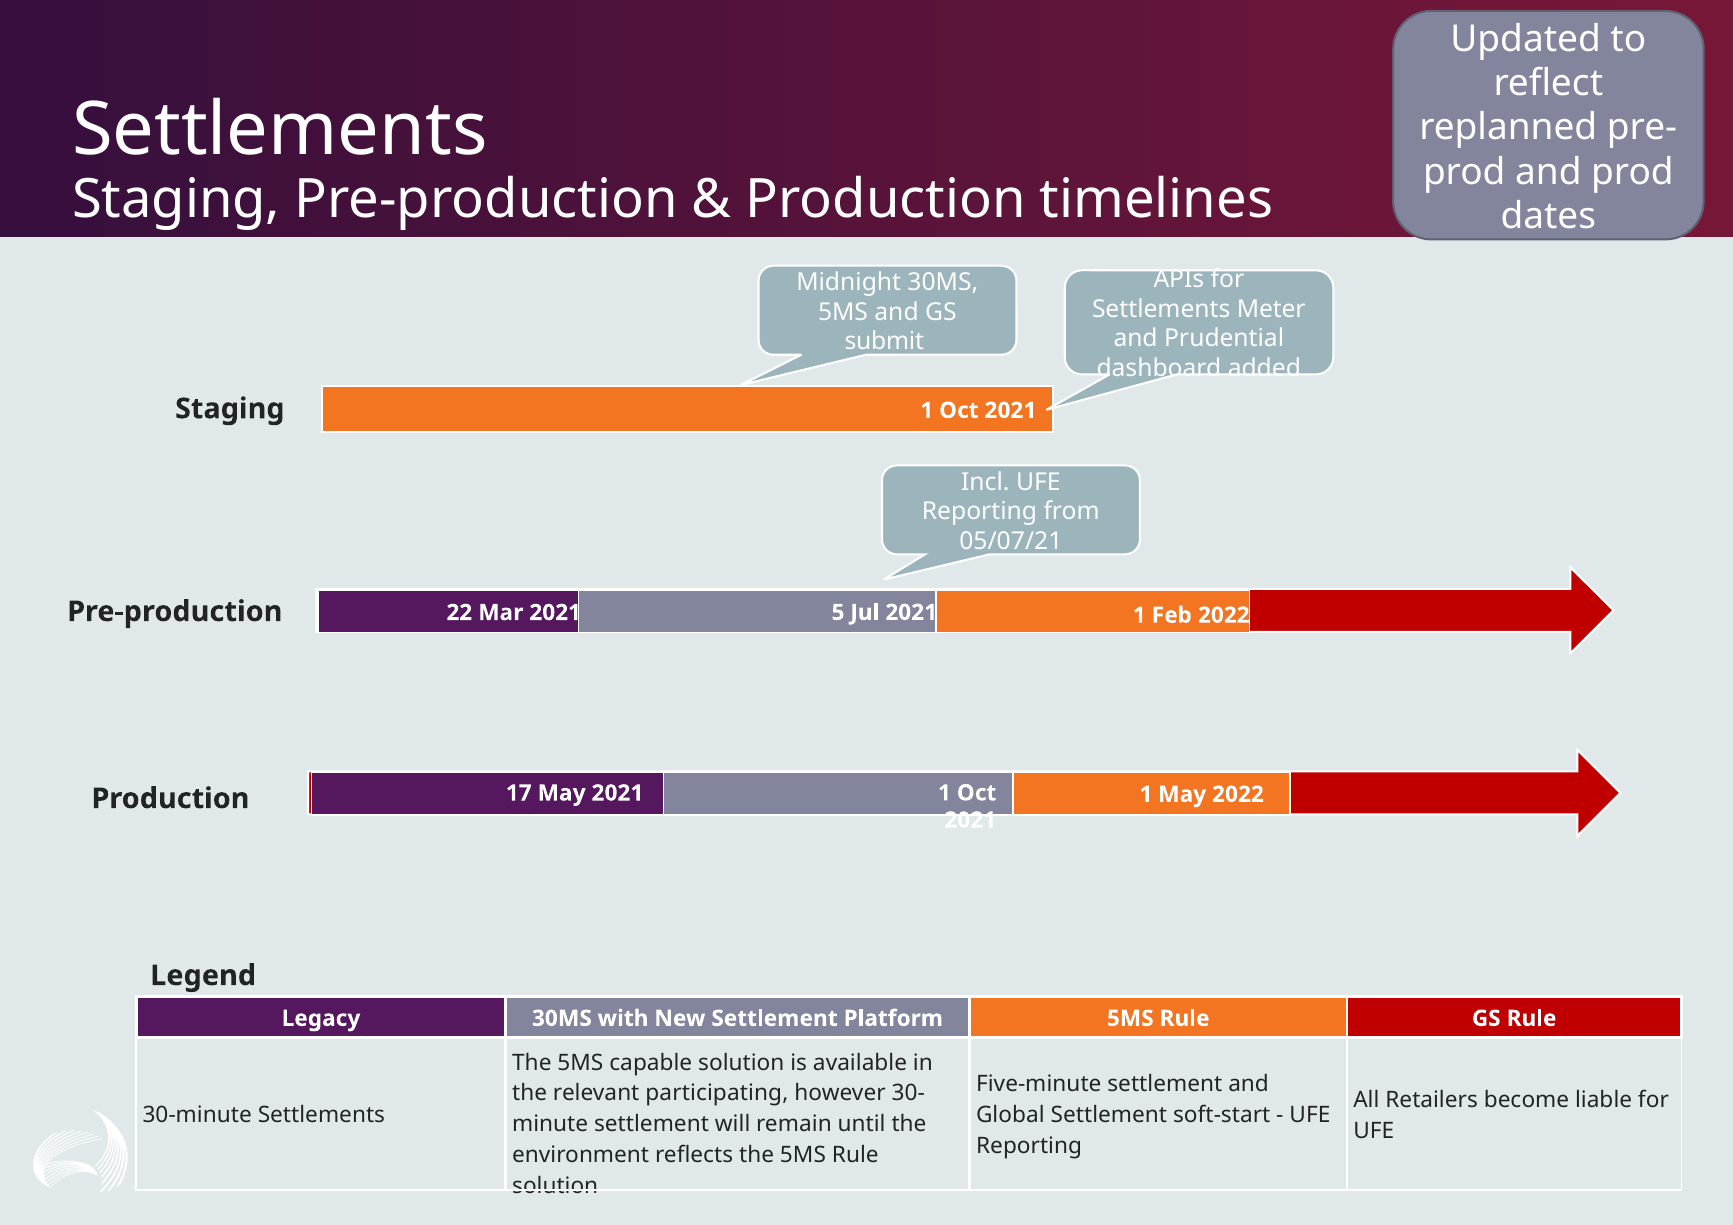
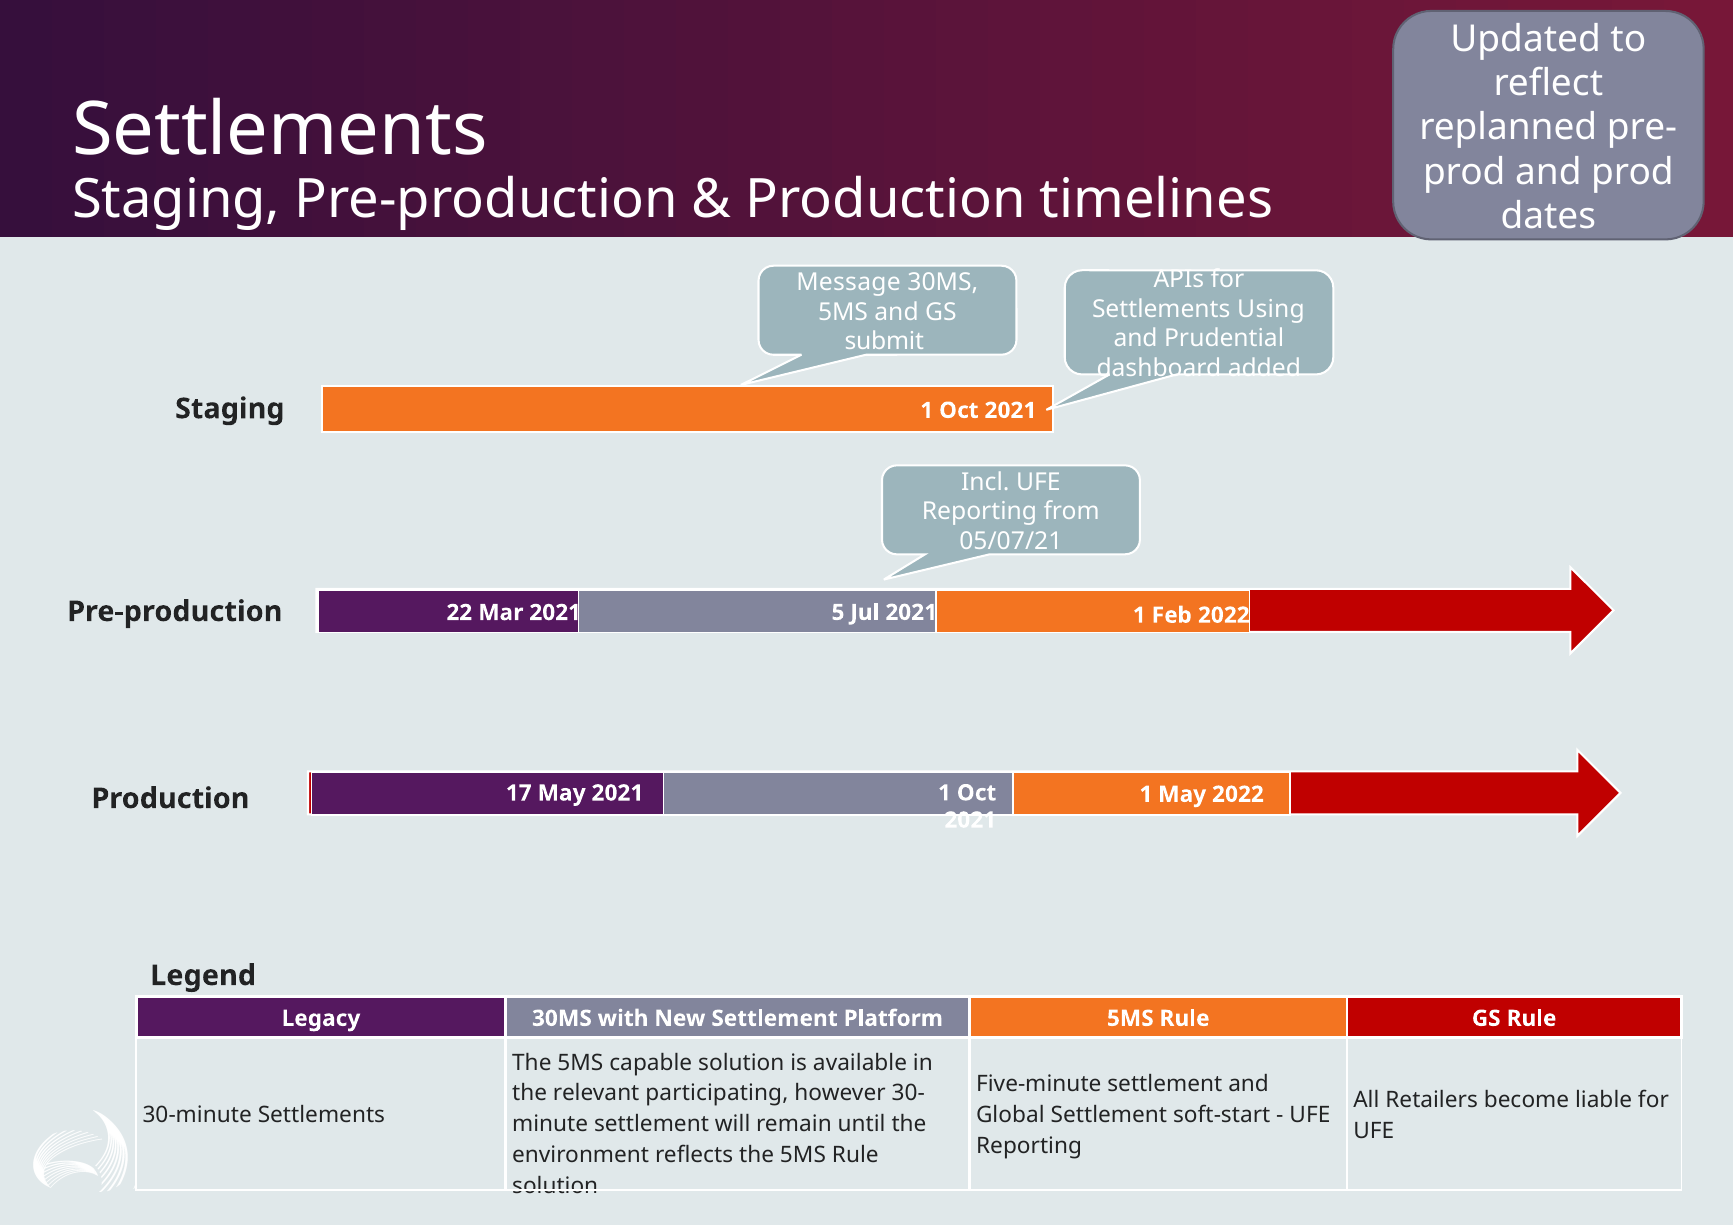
Midnight: Midnight -> Message
Meter: Meter -> Using
